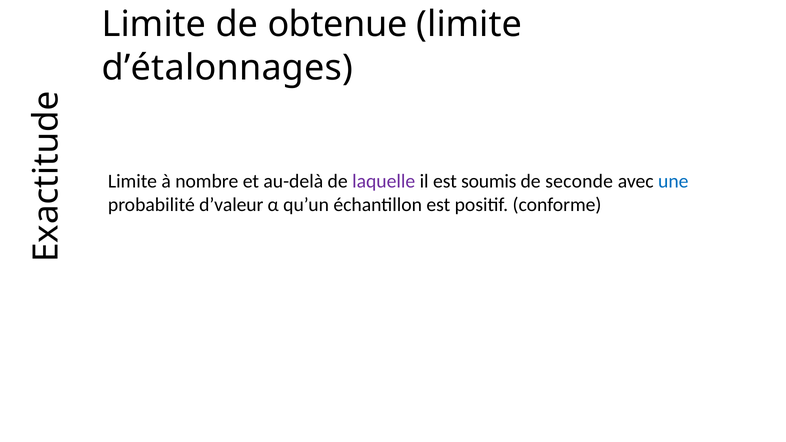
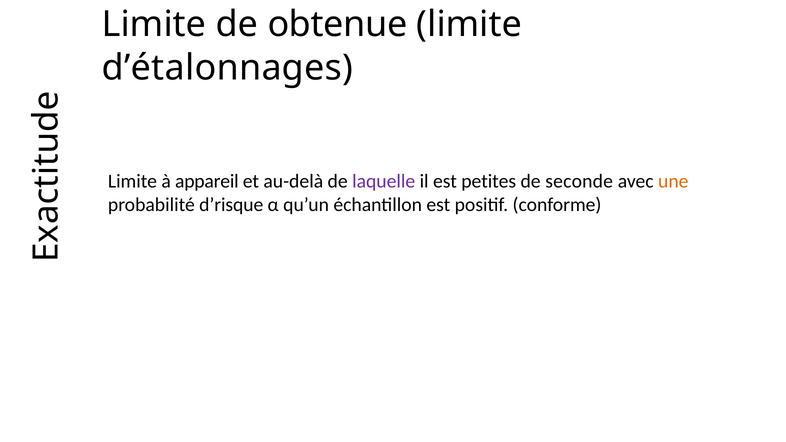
nombre: nombre -> appareil
soumis: soumis -> petites
une colour: blue -> orange
d’valeur: d’valeur -> d’risque
